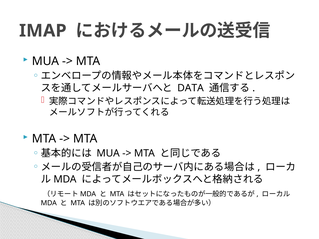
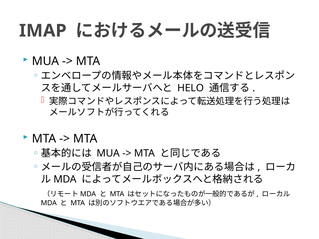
DATA: DATA -> HELO
